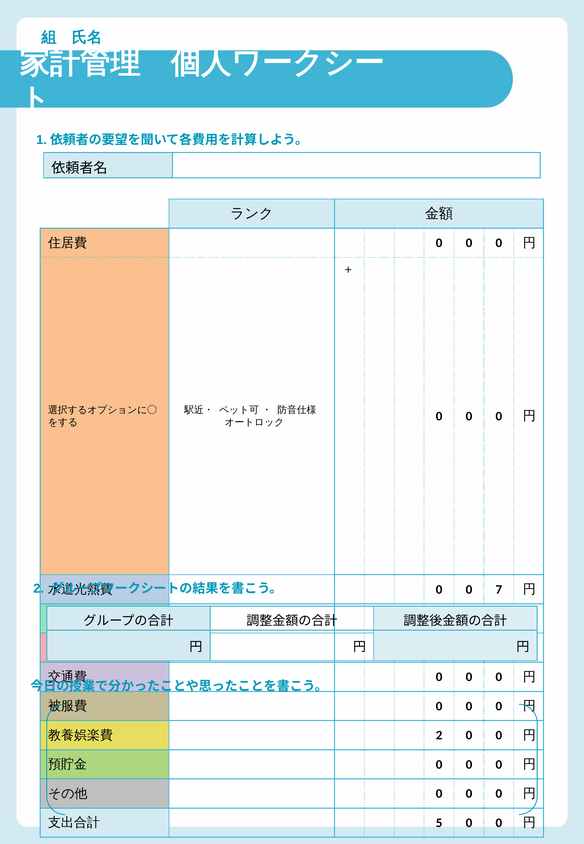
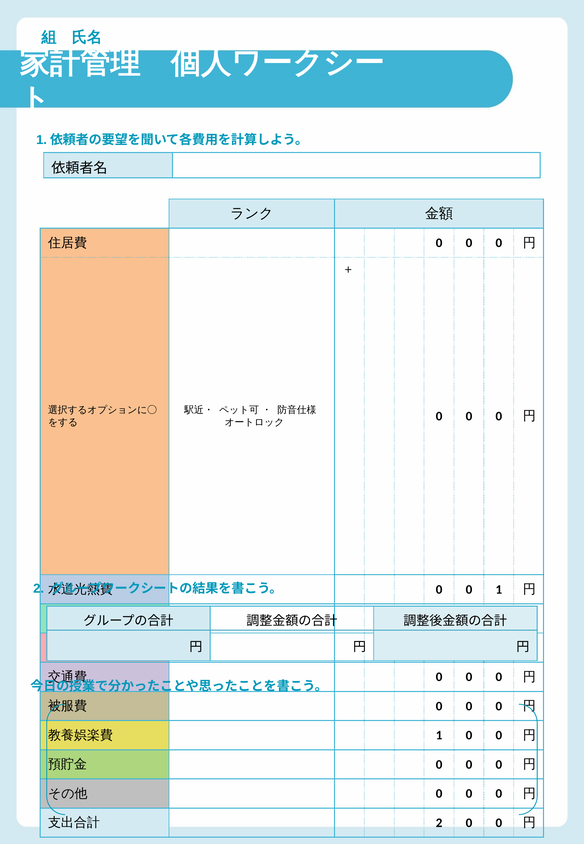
0 7: 7 -> 1
2 at (439, 735): 2 -> 1
5 at (439, 822): 5 -> 2
